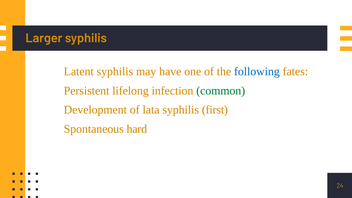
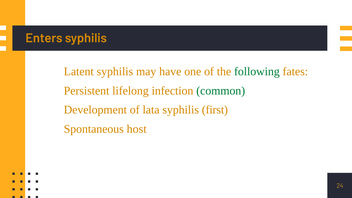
Larger: Larger -> Enters
following colour: blue -> green
hard: hard -> host
